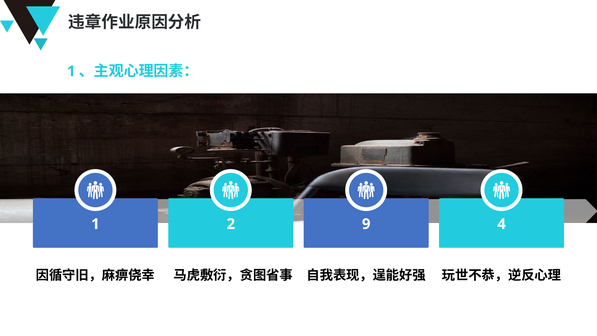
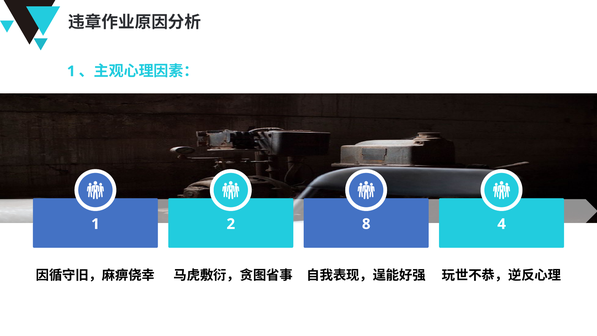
9: 9 -> 8
